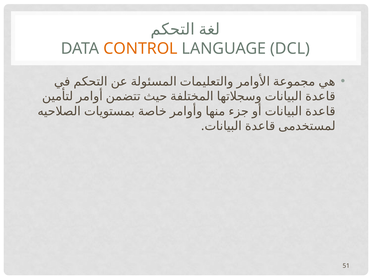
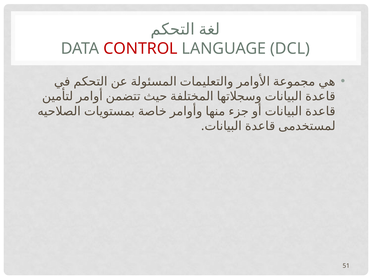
CONTROL colour: orange -> red
